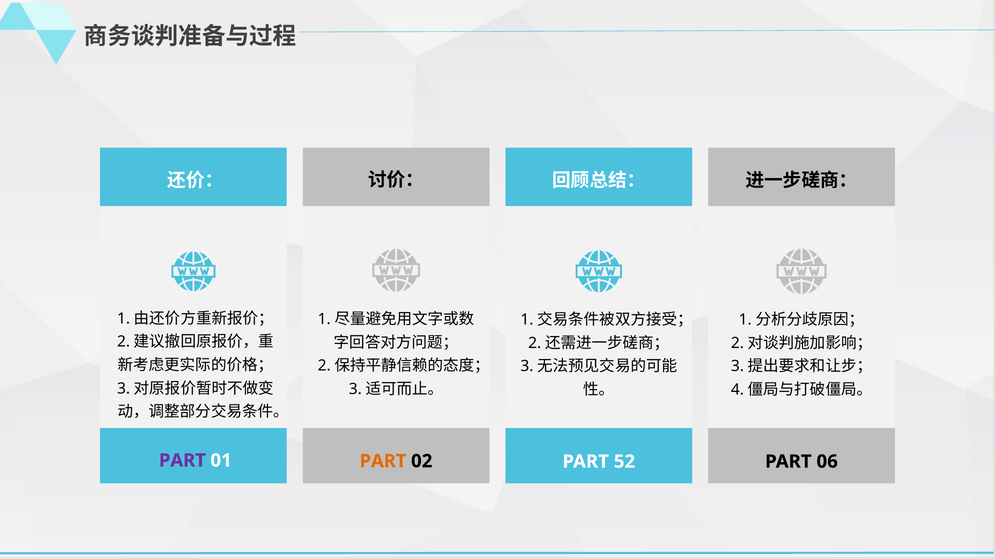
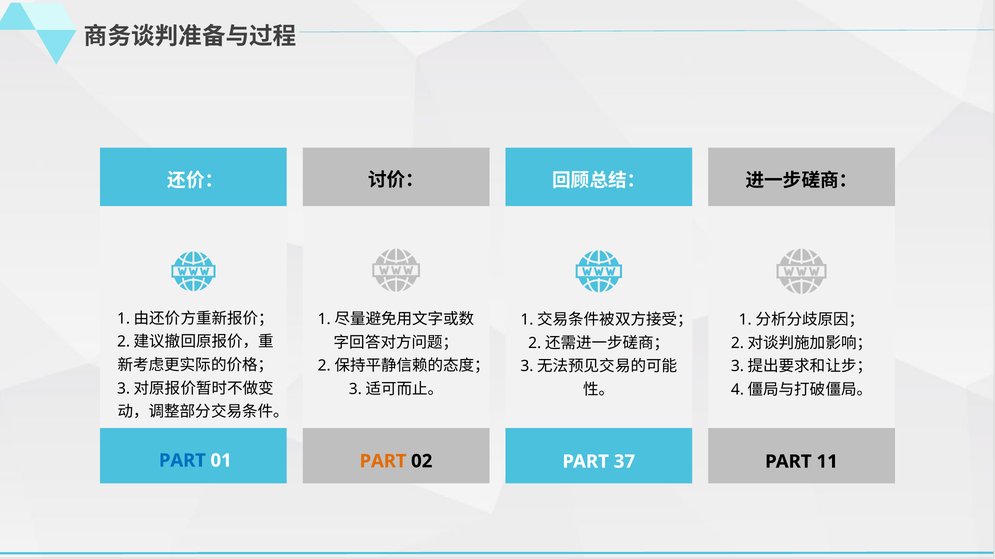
PART at (182, 461) colour: purple -> blue
52: 52 -> 37
06: 06 -> 11
